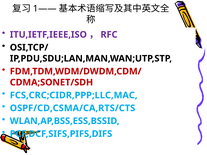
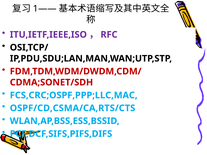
FCS,CRC;CIDR,PPP;LLC,MAC: FCS,CRC;CIDR,PPP;LLC,MAC -> FCS,CRC;OSPF,PPP;LLC,MAC
